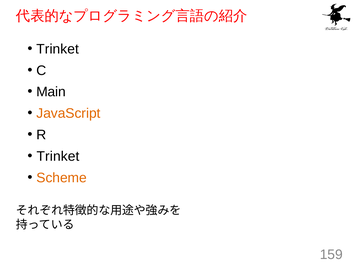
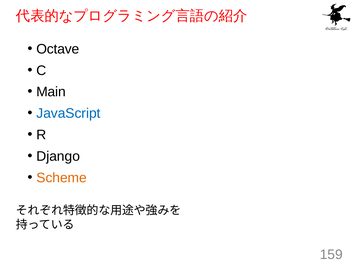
Trinket at (58, 49): Trinket -> Octave
JavaScript colour: orange -> blue
Trinket at (58, 156): Trinket -> Django
